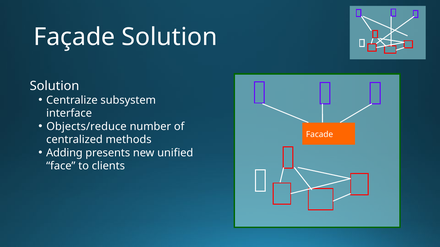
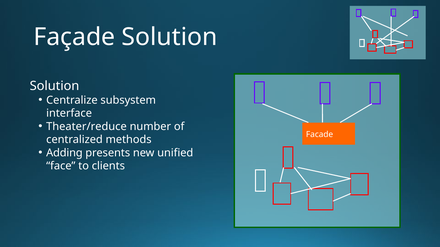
Objects/reduce: Objects/reduce -> Theater/reduce
